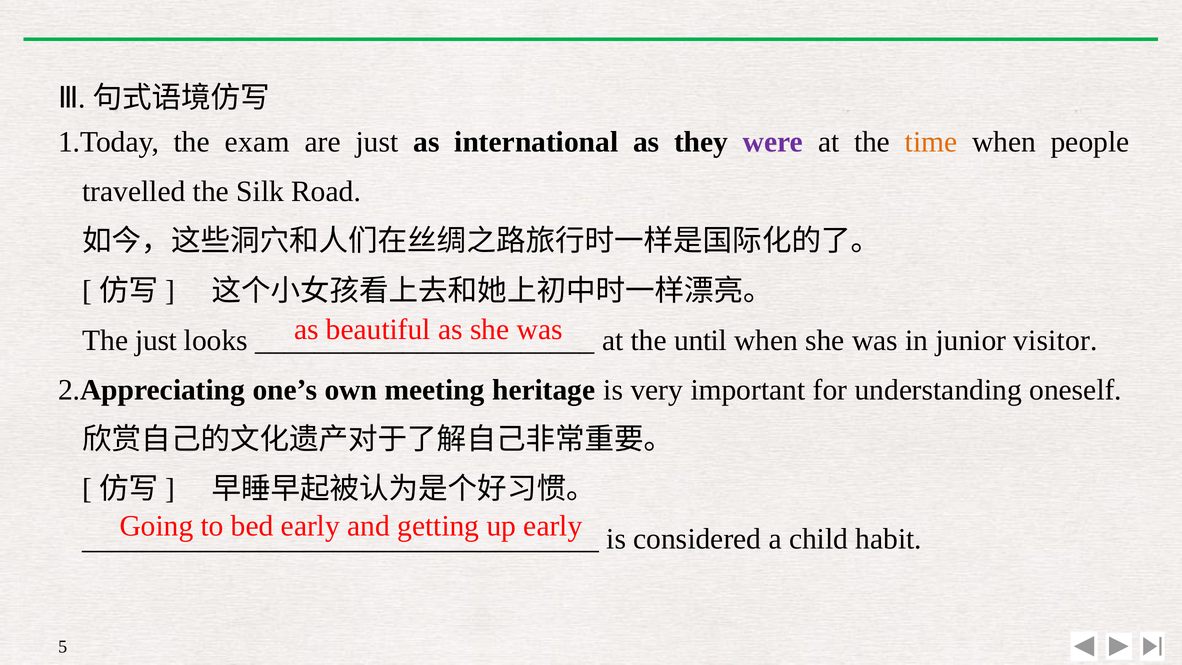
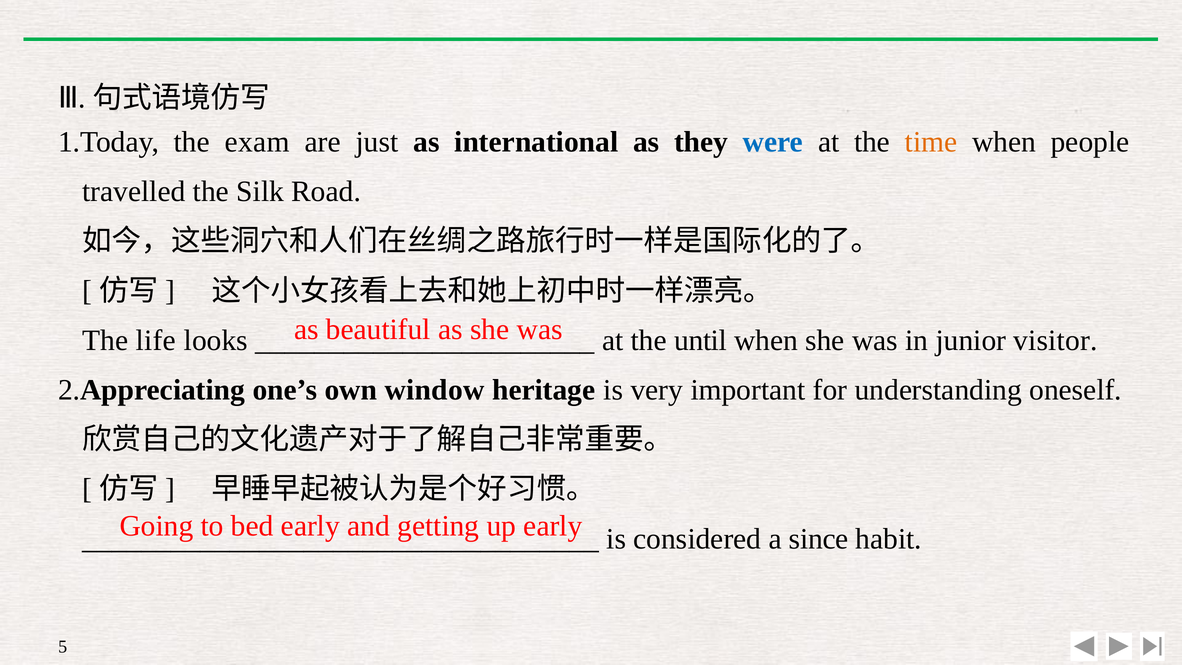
were colour: purple -> blue
The just: just -> life
meeting: meeting -> window
child: child -> since
